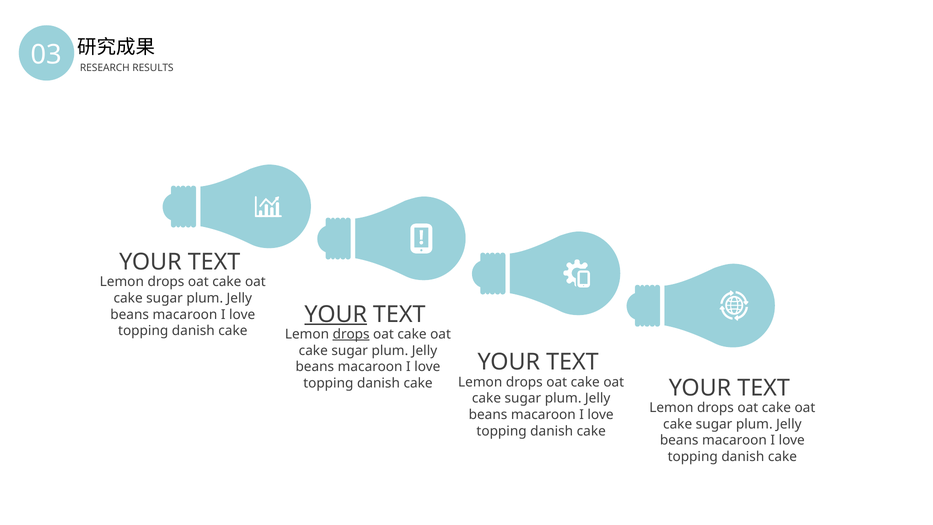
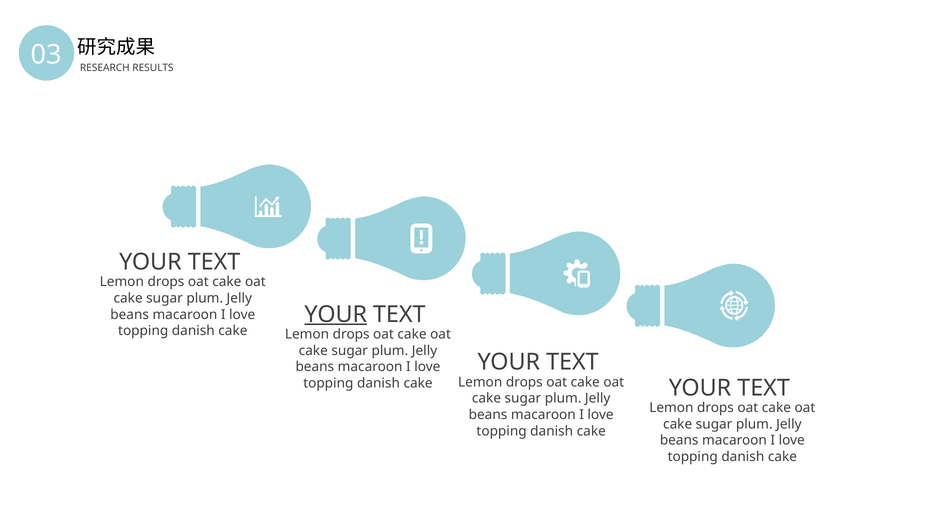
drops at (351, 334) underline: present -> none
